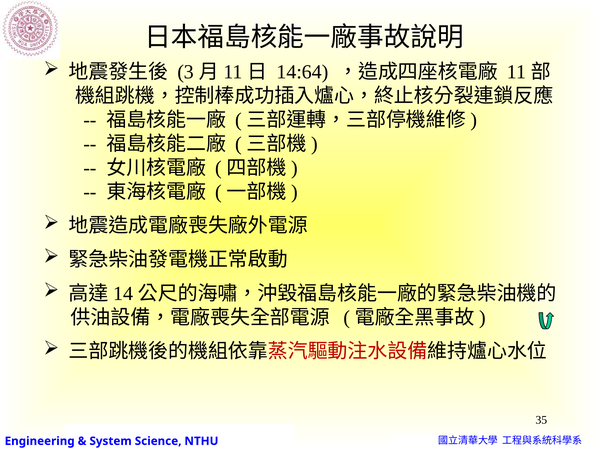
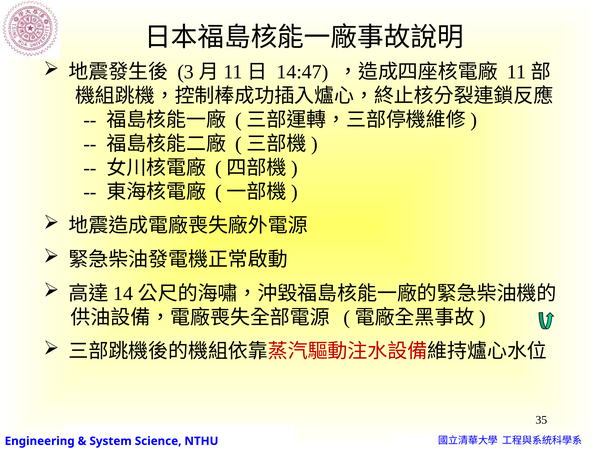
14:64: 14:64 -> 14:47
